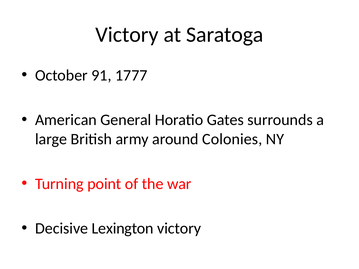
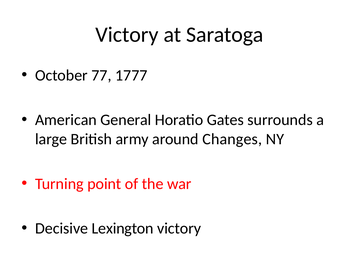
91: 91 -> 77
Colonies: Colonies -> Changes
